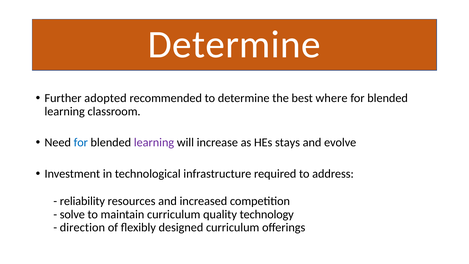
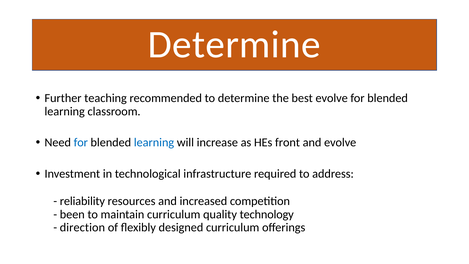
adopted: adopted -> teaching
best where: where -> evolve
learning at (154, 142) colour: purple -> blue
stays: stays -> front
solve: solve -> been
